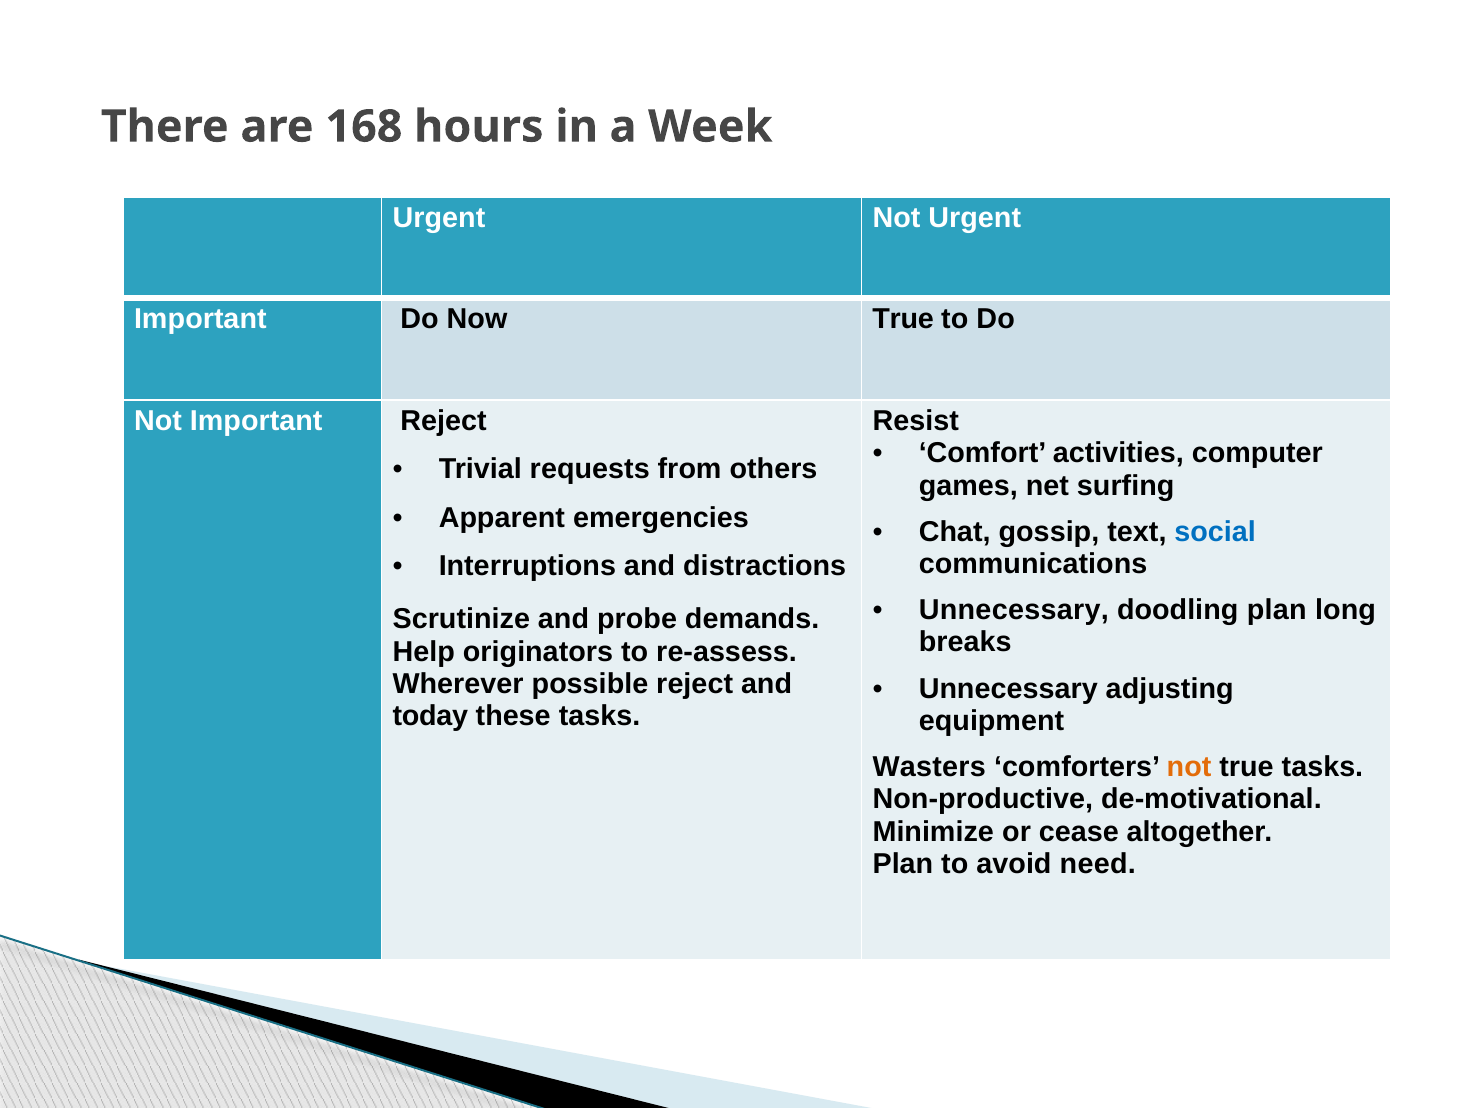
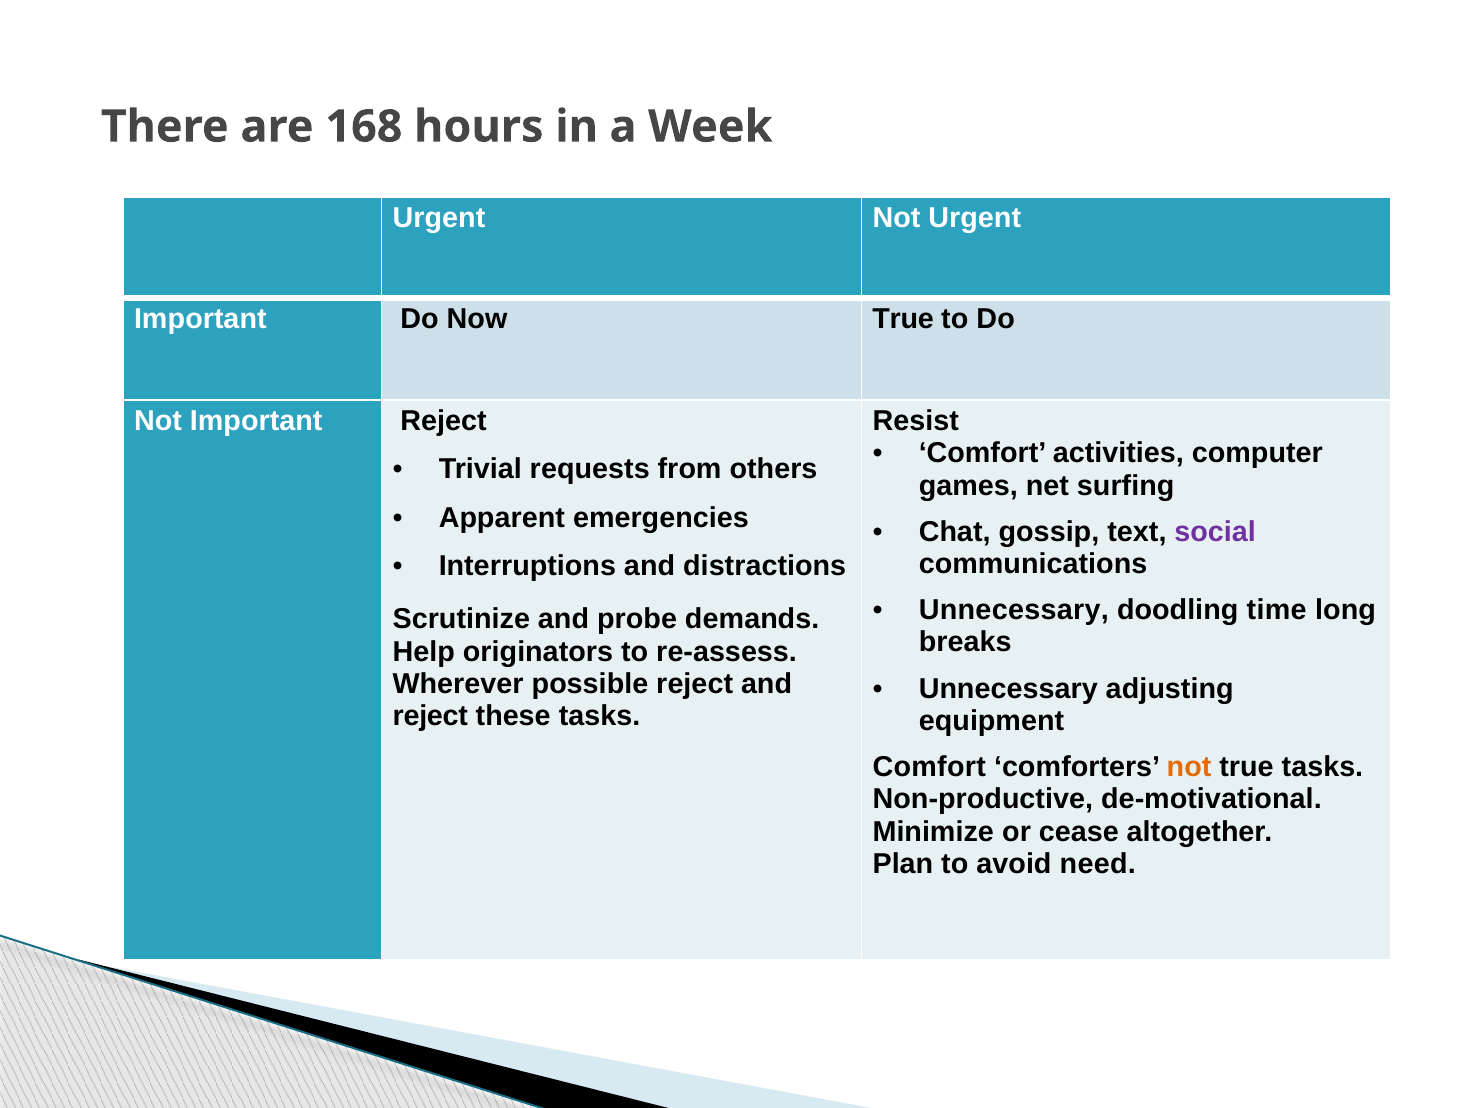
social colour: blue -> purple
doodling plan: plan -> time
today at (430, 716): today -> reject
Wasters at (929, 767): Wasters -> Comfort
